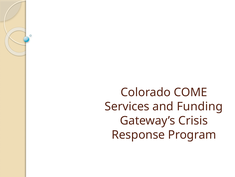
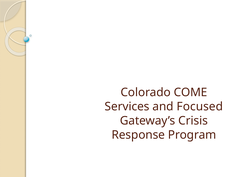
Funding: Funding -> Focused
